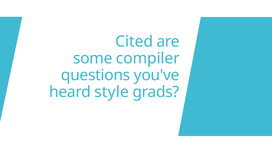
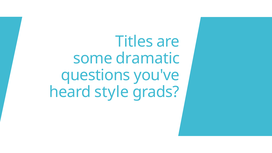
Cited: Cited -> Titles
compiler: compiler -> dramatic
